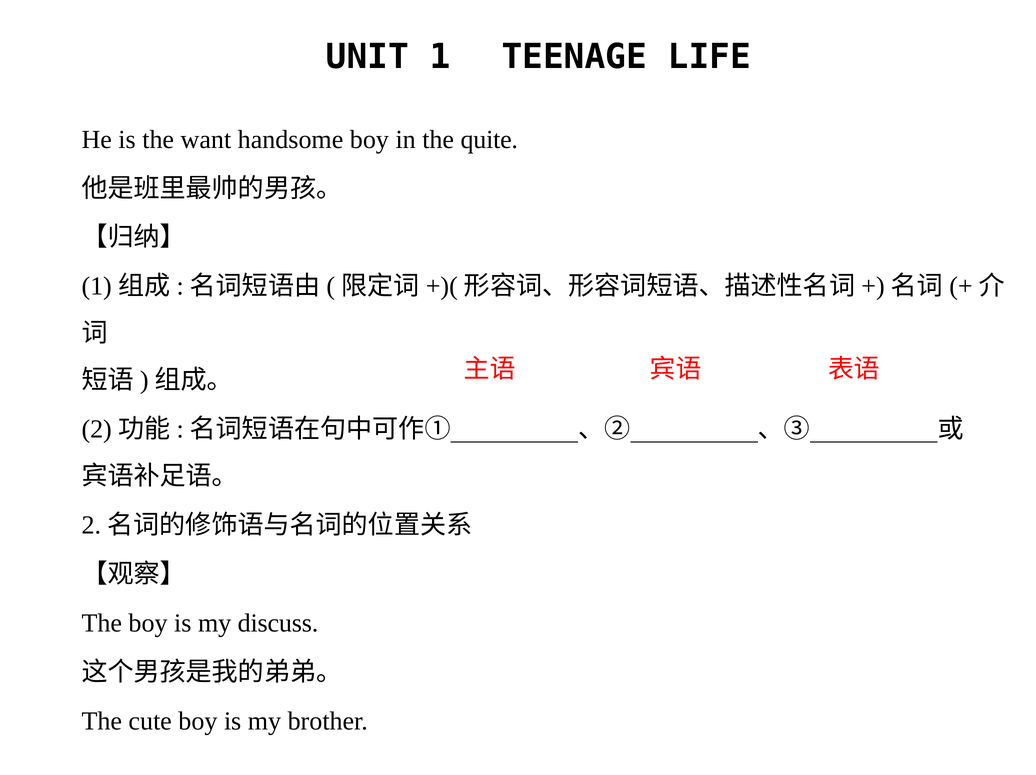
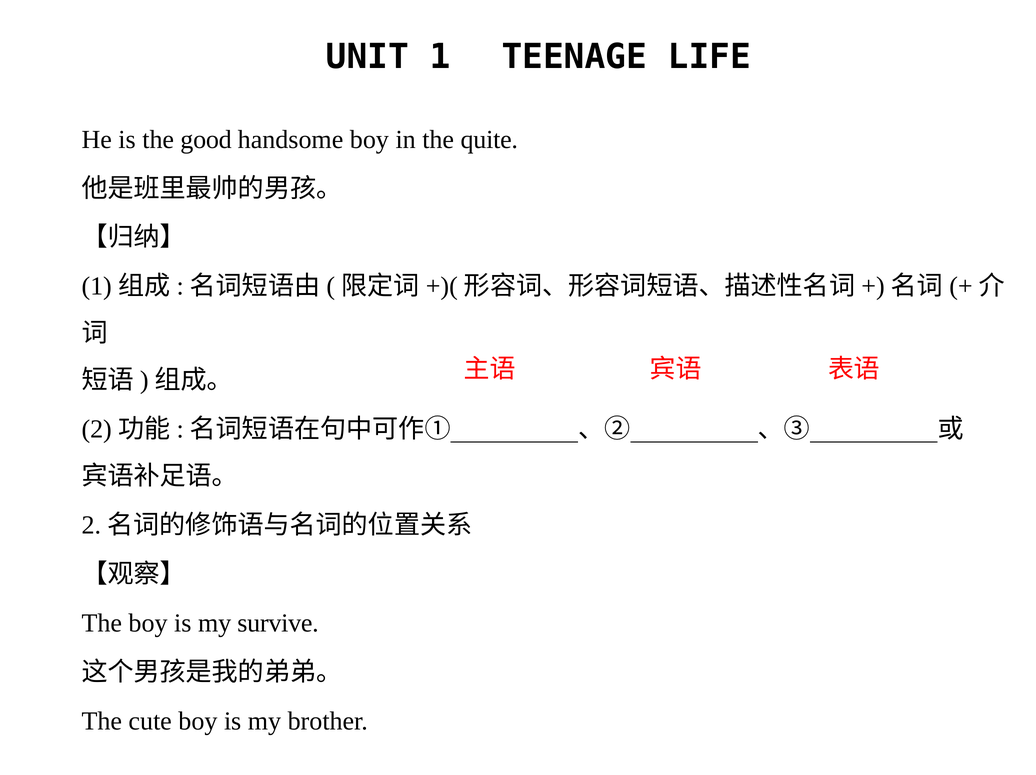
want: want -> good
discuss: discuss -> survive
